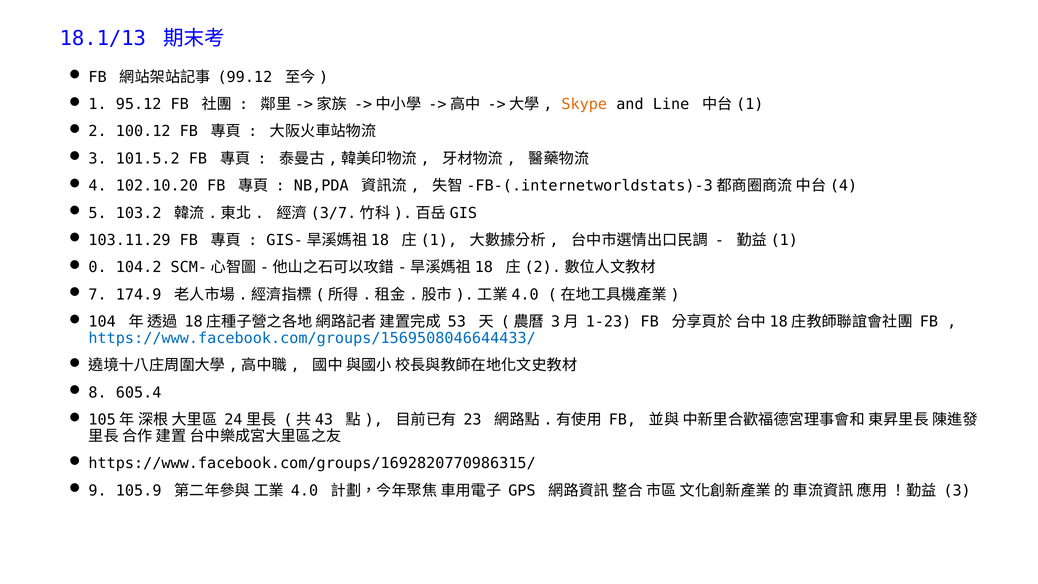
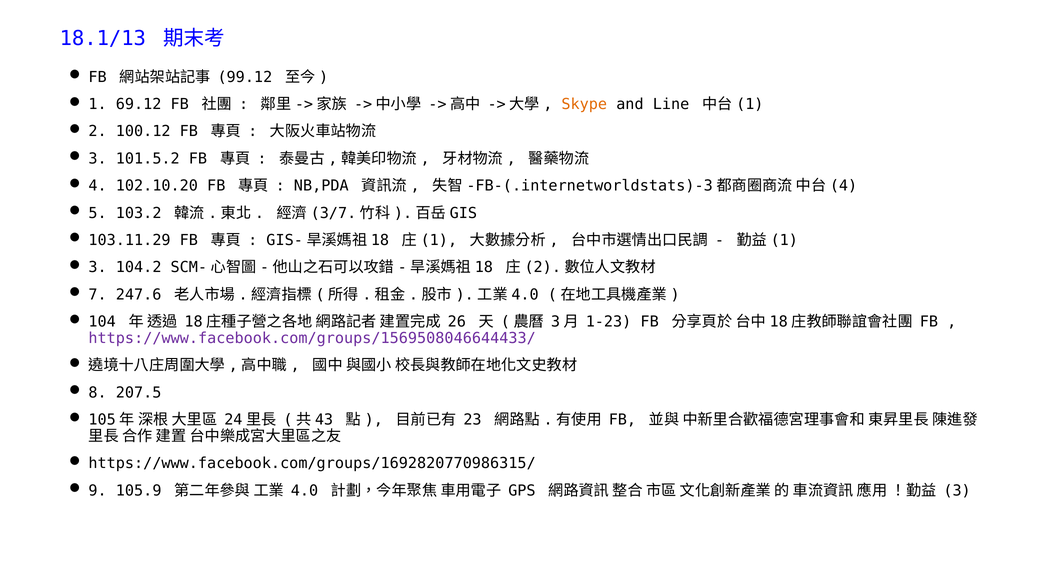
95.12: 95.12 -> 69.12
0 at (98, 267): 0 -> 3
174.9: 174.9 -> 247.6
53: 53 -> 26
https://www.facebook.com/groups/1569508046644433/ colour: blue -> purple
605.4: 605.4 -> 207.5
